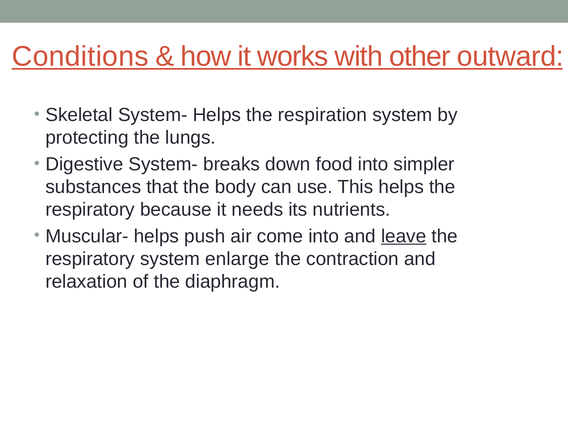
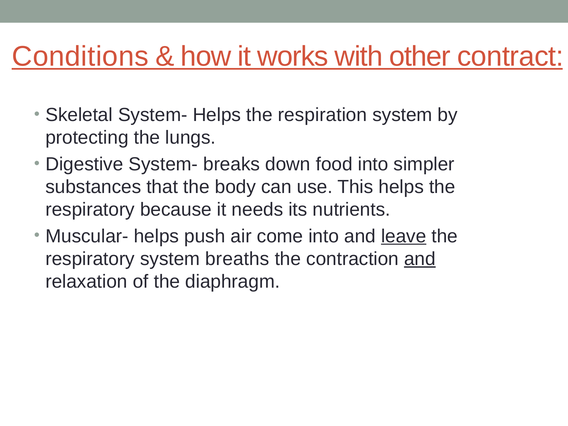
outward: outward -> contract
enlarge: enlarge -> breaths
and at (420, 259) underline: none -> present
